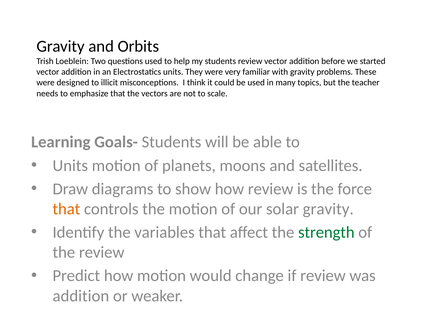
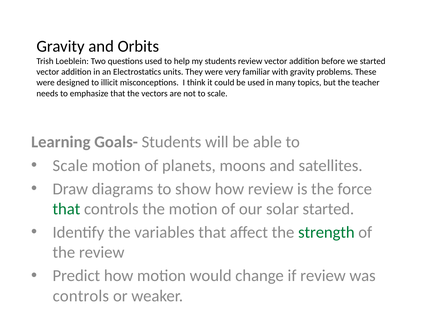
Units at (70, 165): Units -> Scale
that at (66, 209) colour: orange -> green
solar gravity: gravity -> started
addition at (81, 296): addition -> controls
